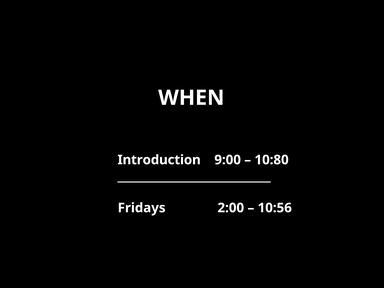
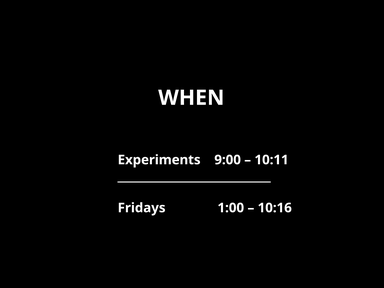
Introduction: Introduction -> Experiments
10:80: 10:80 -> 10:11
2:00: 2:00 -> 1:00
10:56: 10:56 -> 10:16
